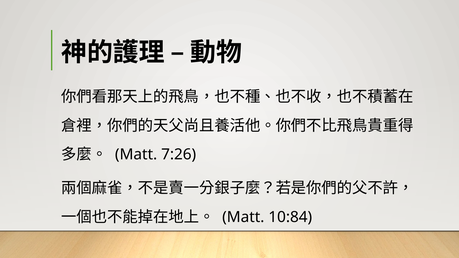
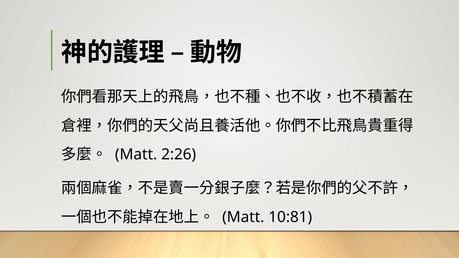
7:26: 7:26 -> 2:26
10:84: 10:84 -> 10:81
